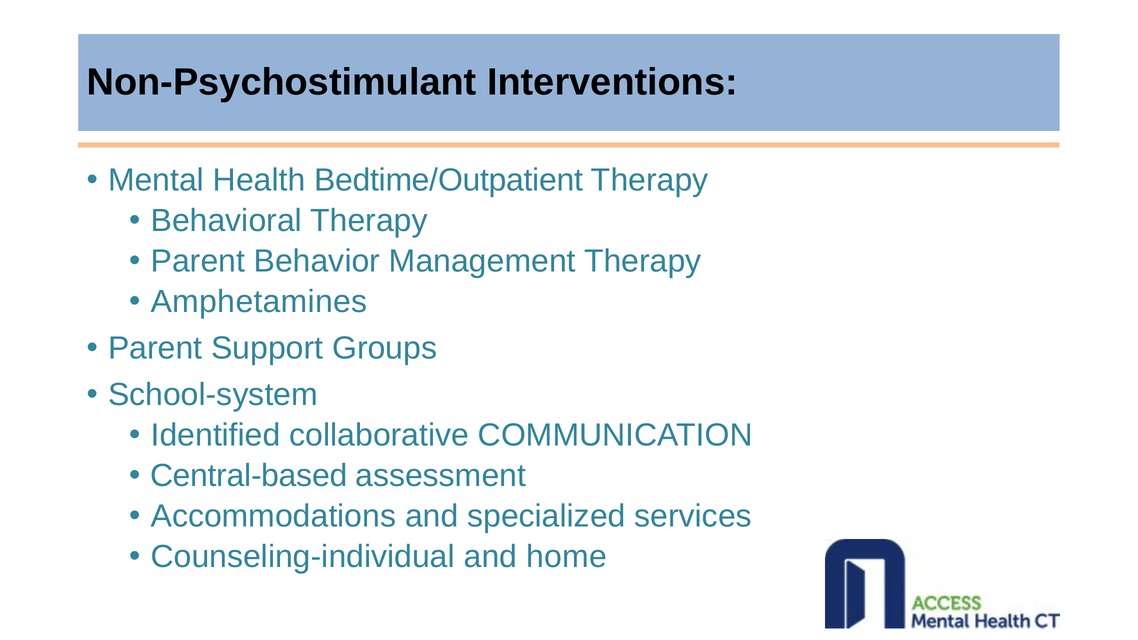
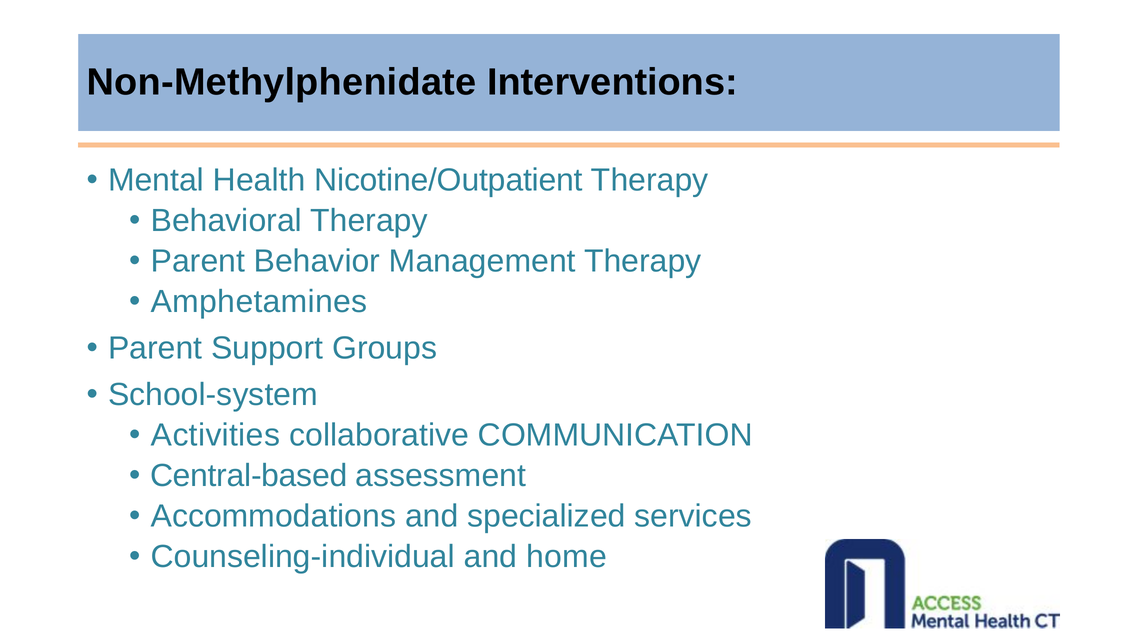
Non-Psychostimulant: Non-Psychostimulant -> Non-Methylphenidate
Bedtime/Outpatient: Bedtime/Outpatient -> Nicotine/Outpatient
Identified: Identified -> Activities
